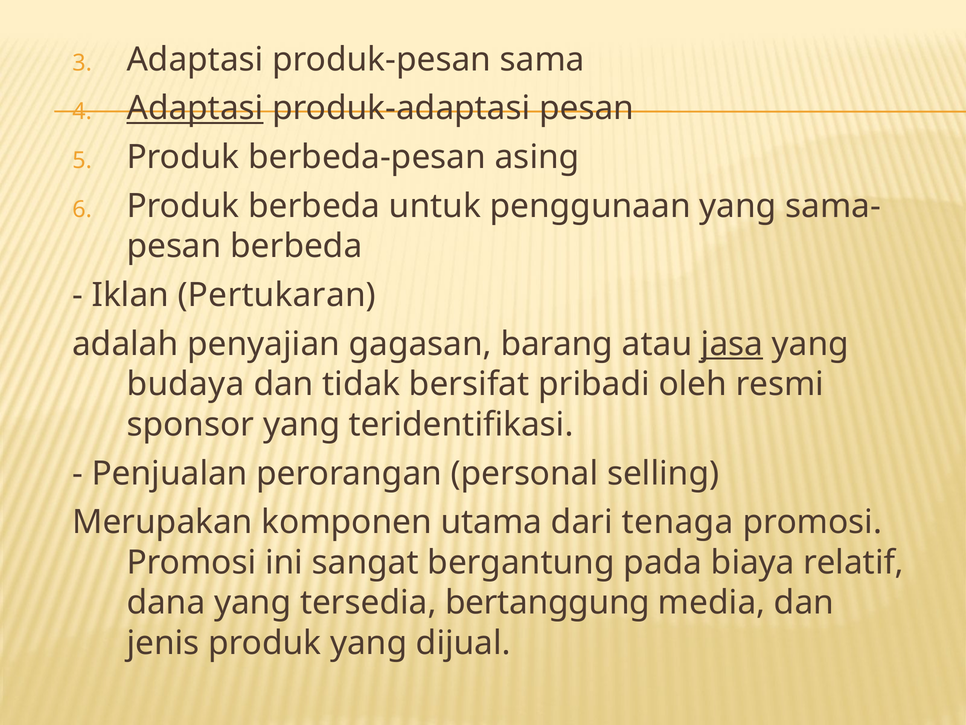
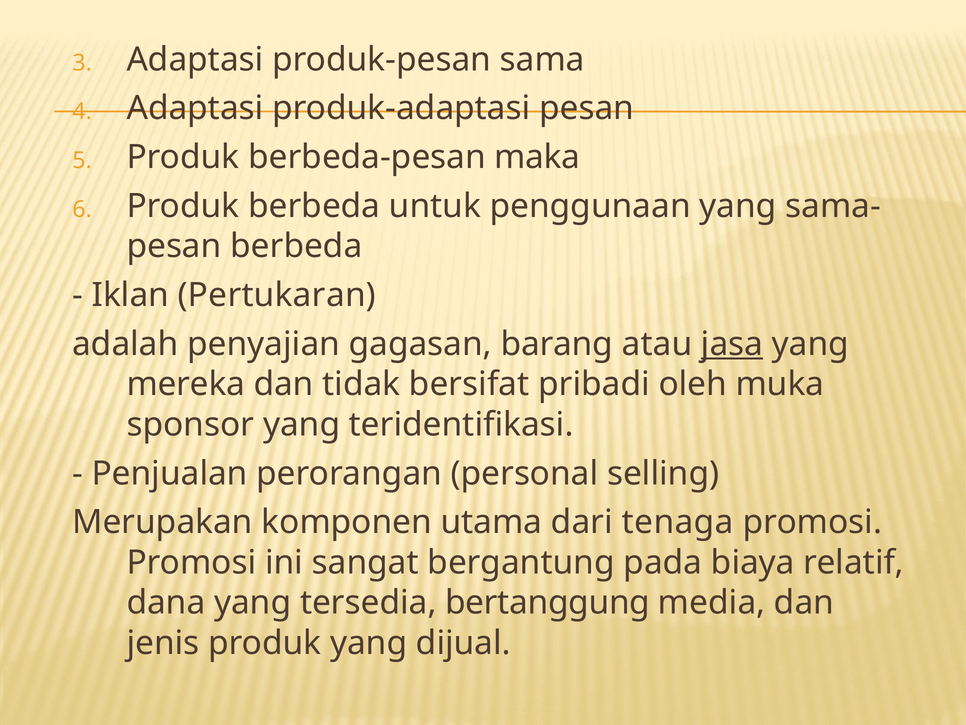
Adaptasi at (195, 108) underline: present -> none
asing: asing -> maka
budaya: budaya -> mereka
resmi: resmi -> muka
